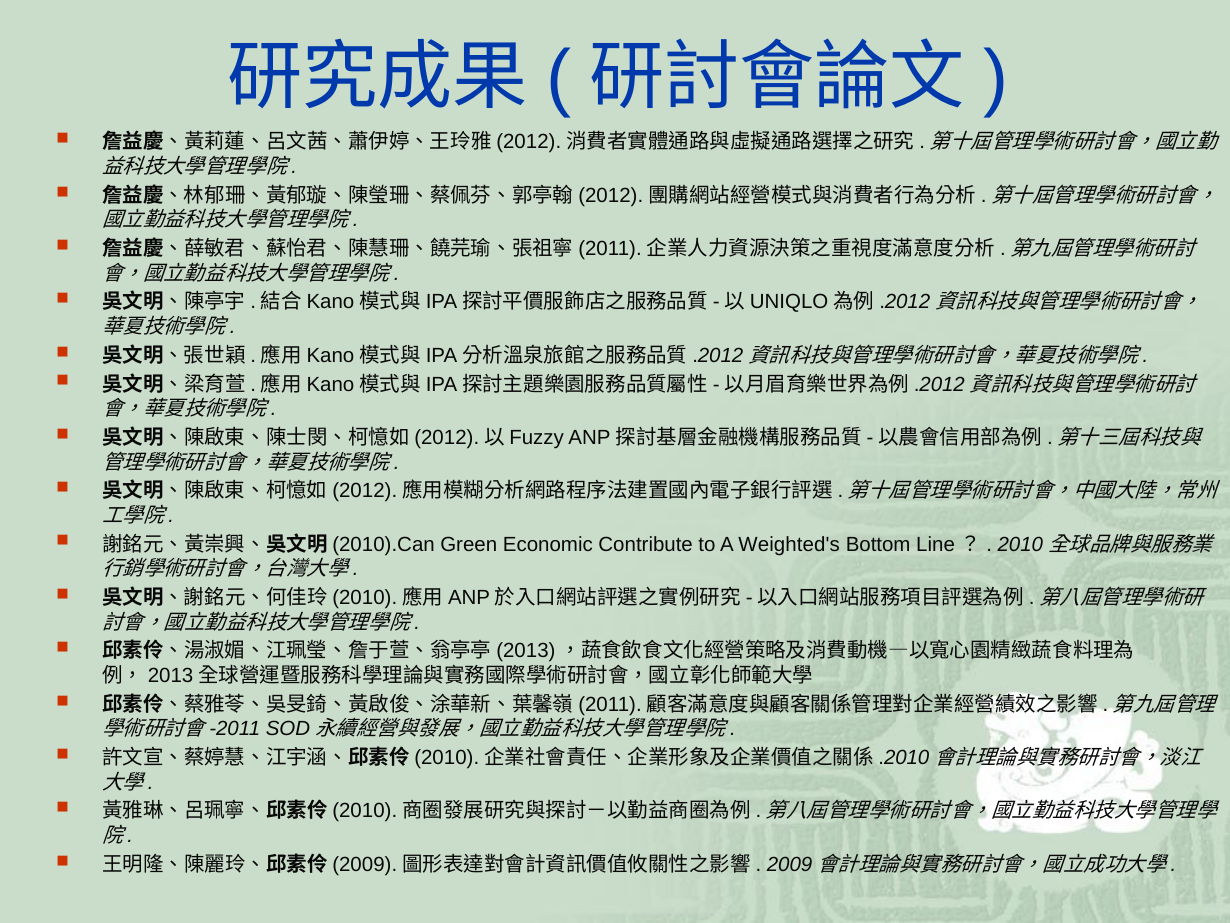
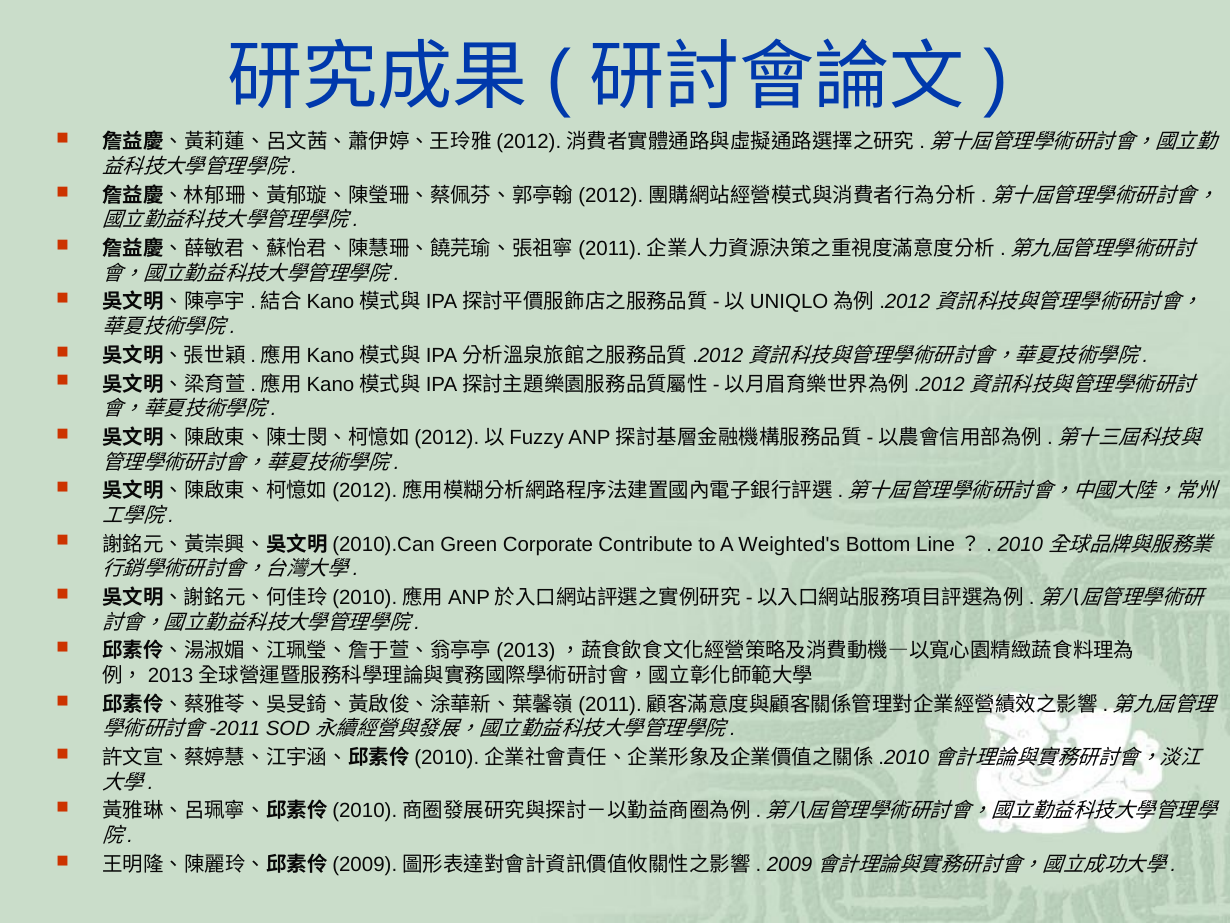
Economic: Economic -> Corporate
